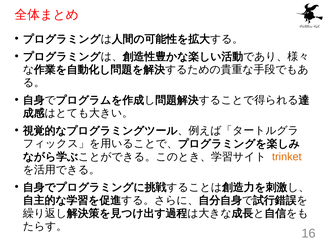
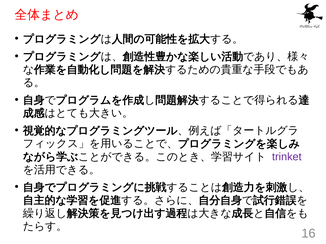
trinket colour: orange -> purple
